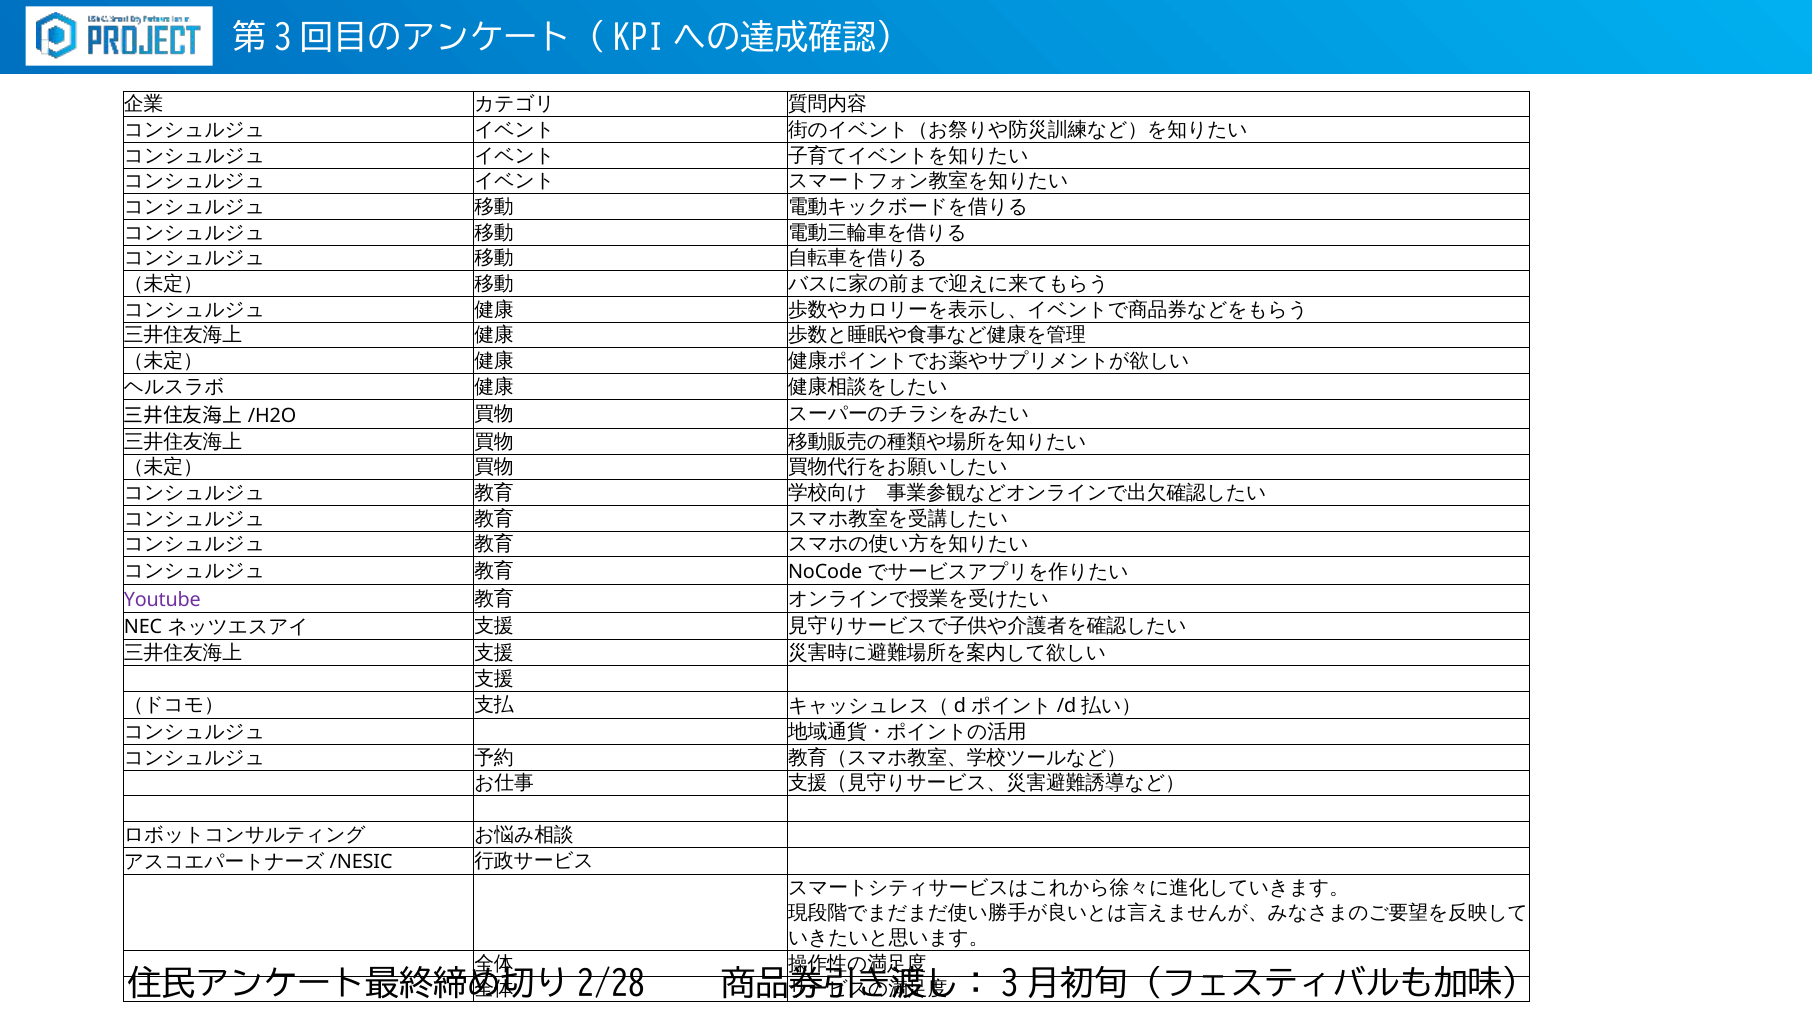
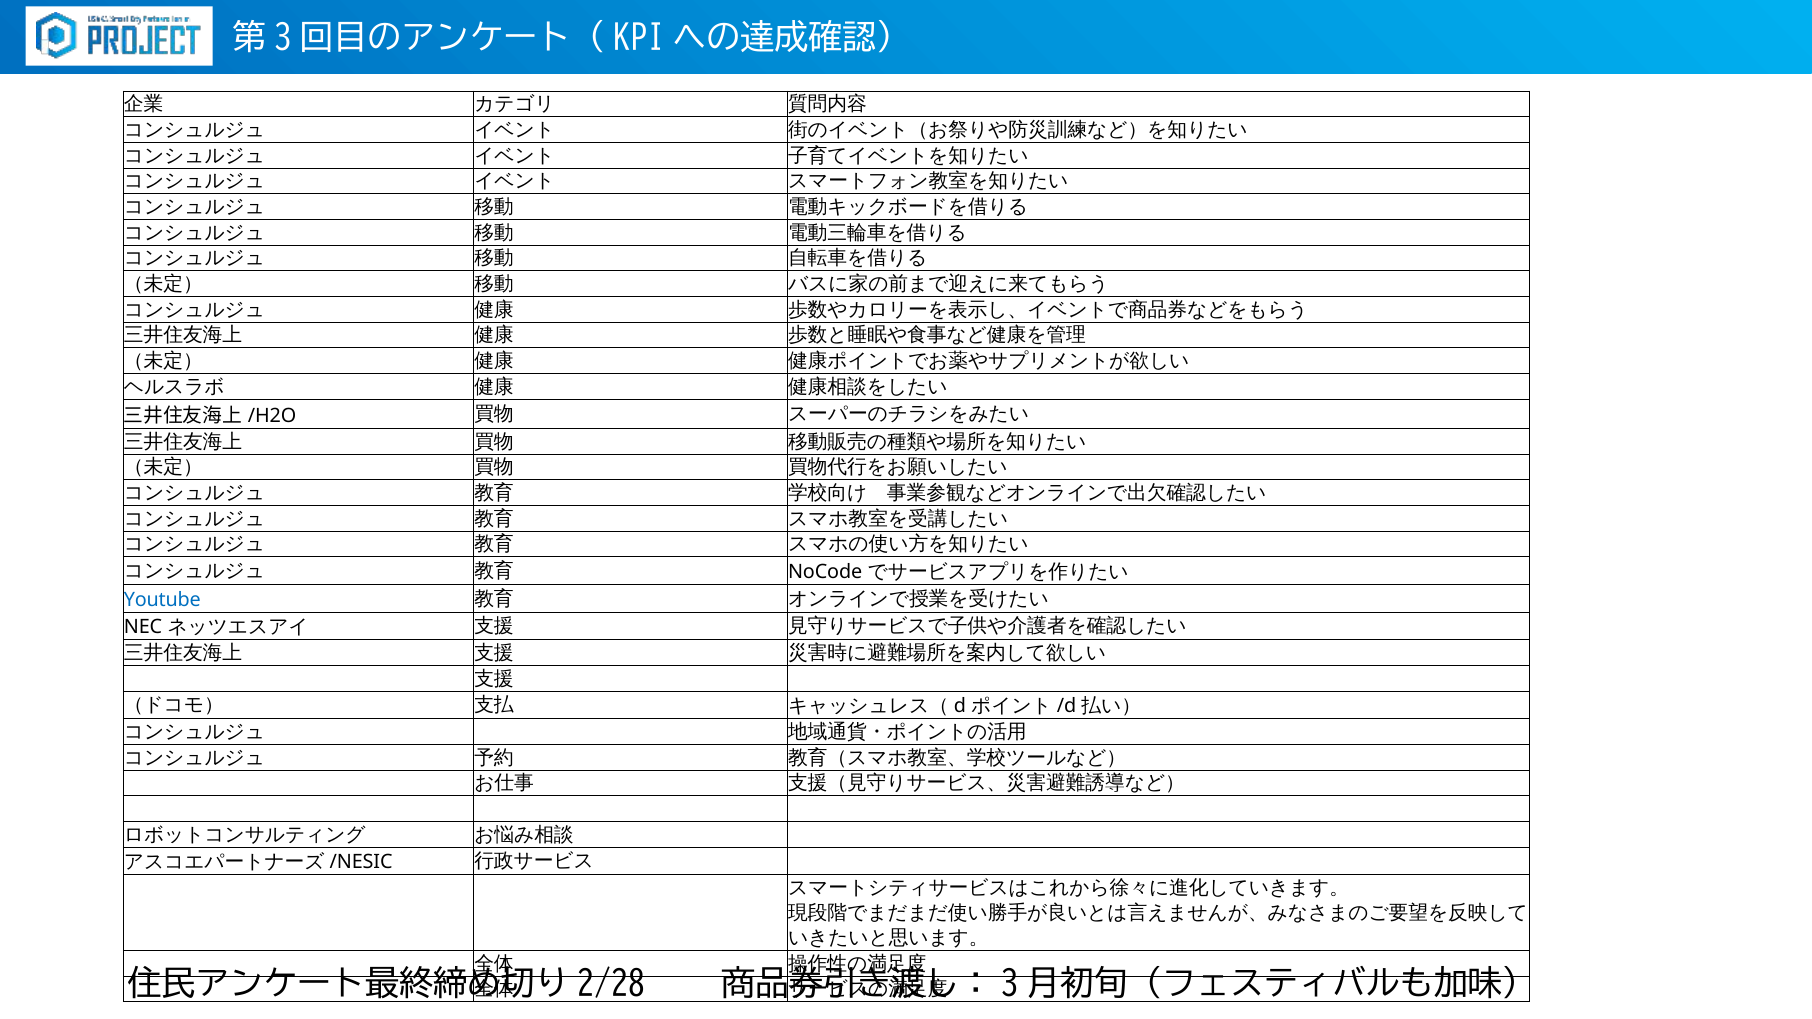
Youtube colour: purple -> blue
